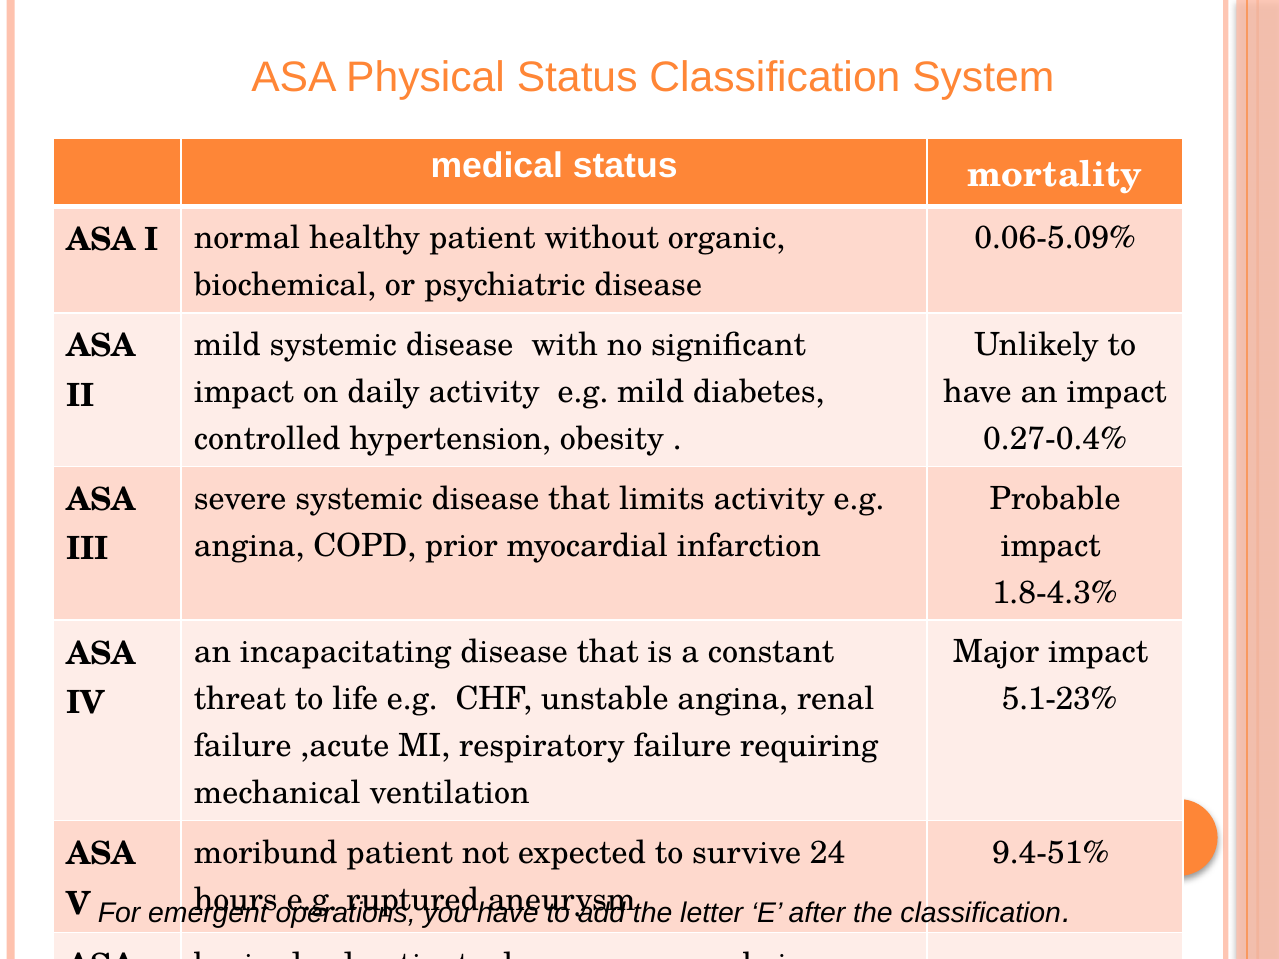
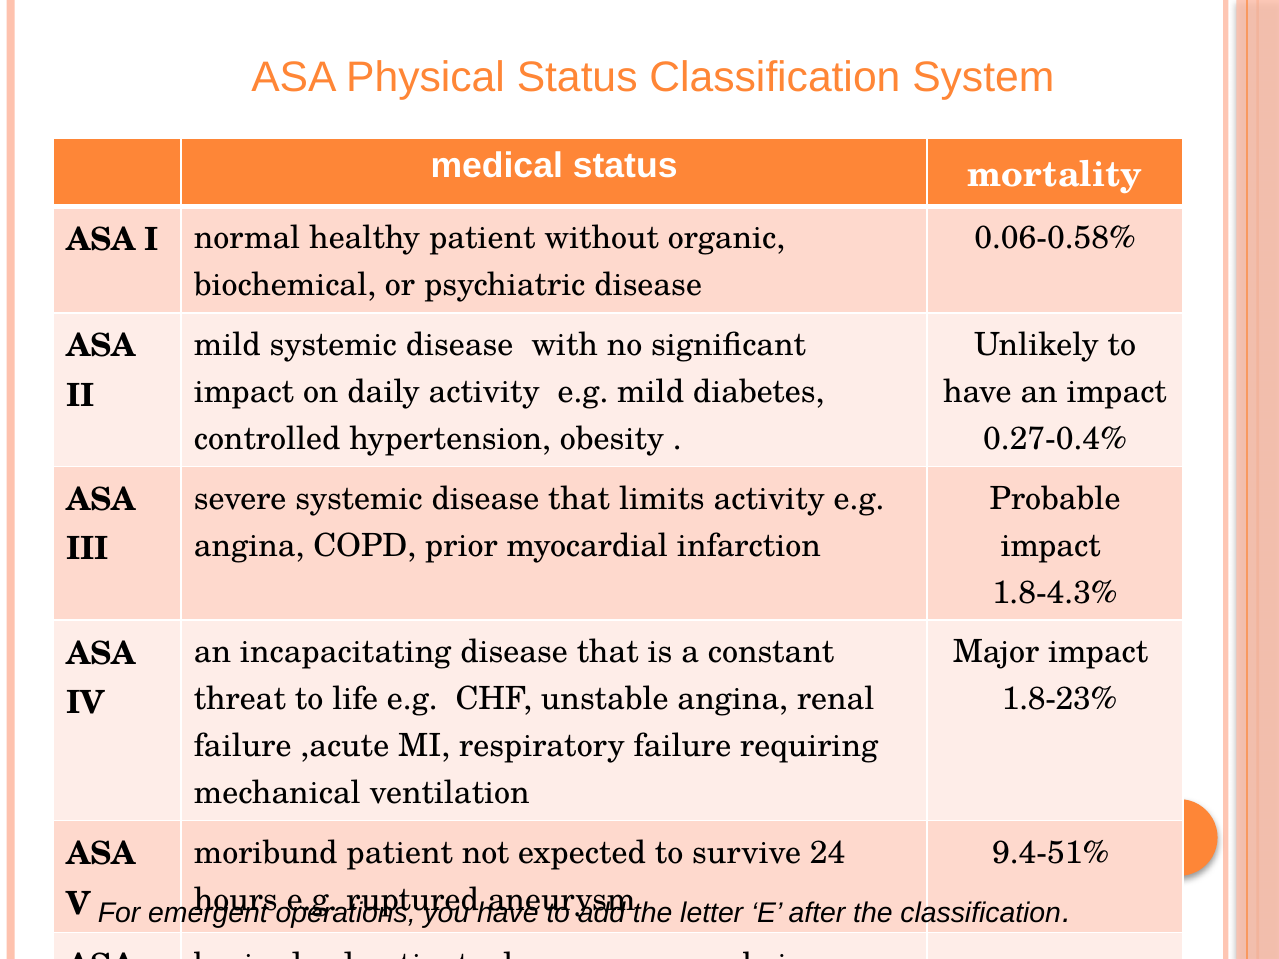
0.06-5.09%: 0.06-5.09% -> 0.06-0.58%
5.1-23%: 5.1-23% -> 1.8-23%
